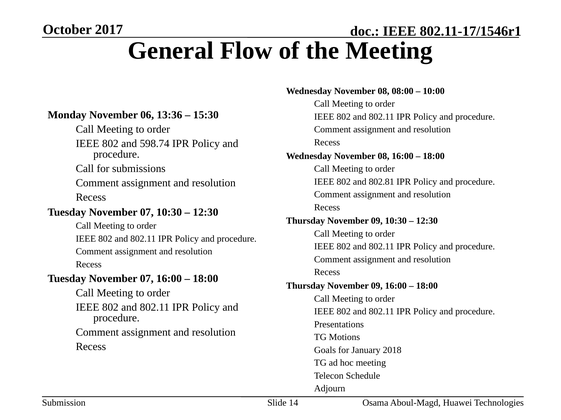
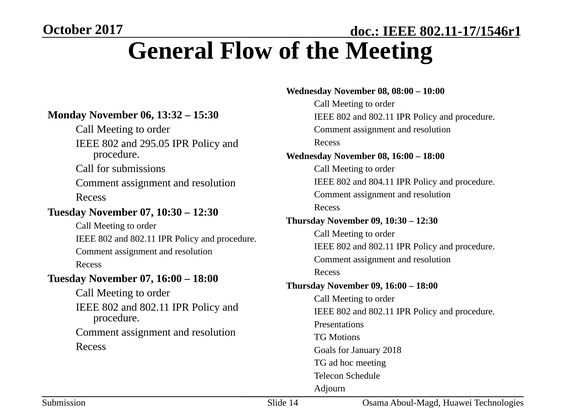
13:36: 13:36 -> 13:32
598.74: 598.74 -> 295.05
802.81: 802.81 -> 804.11
